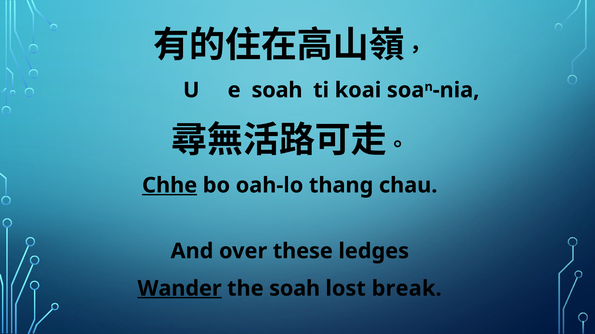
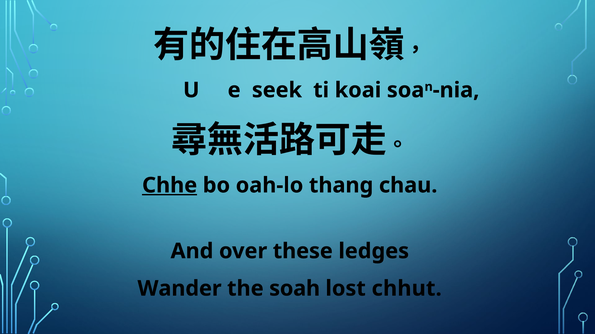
e soah: soah -> seek
Wander underline: present -> none
break: break -> chhut
